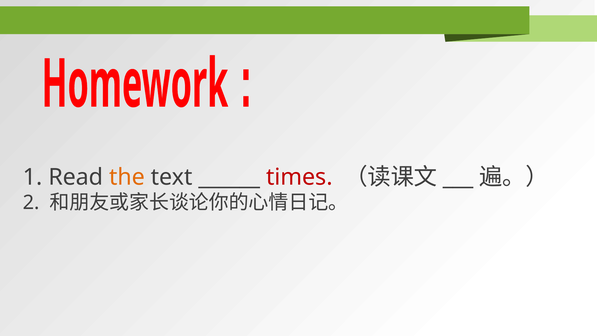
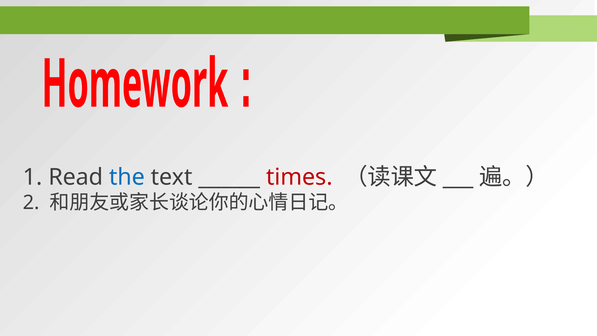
the colour: orange -> blue
